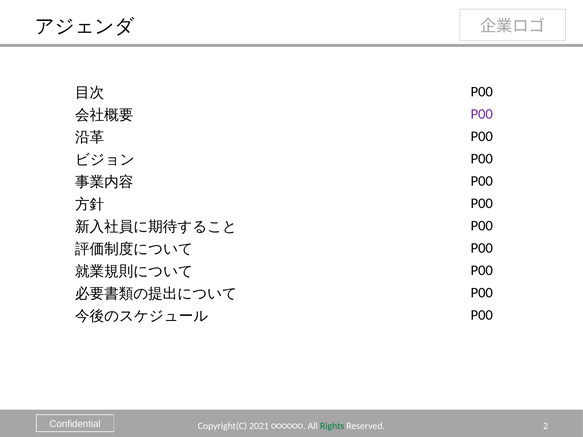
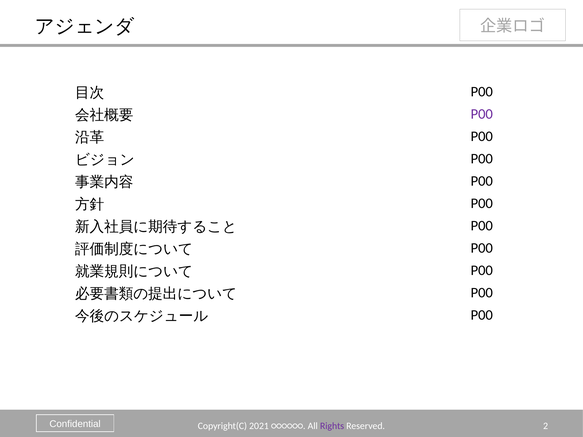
Rights colour: green -> purple
